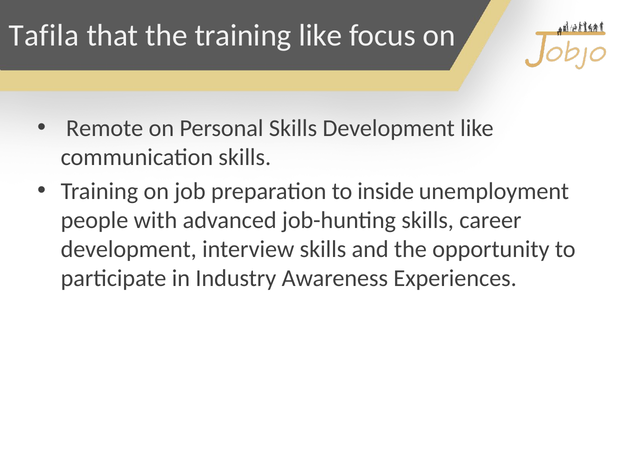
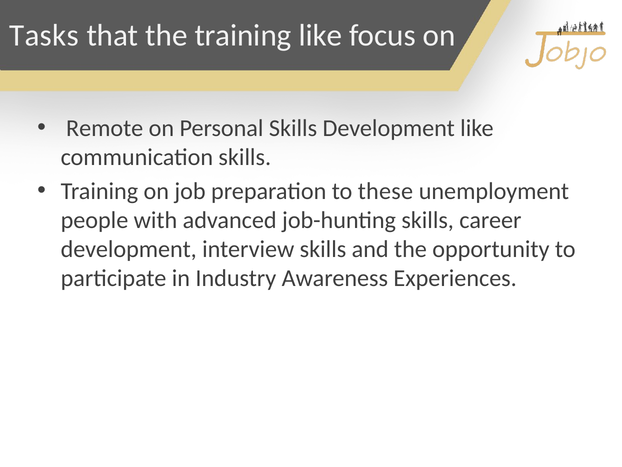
Tafila: Tafila -> Tasks
inside: inside -> these
